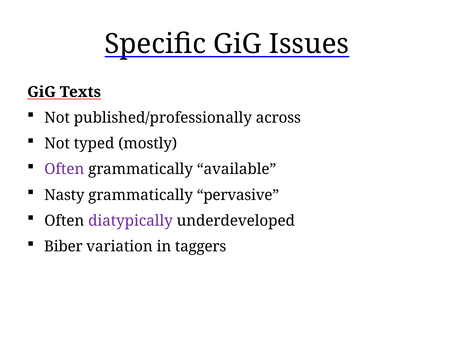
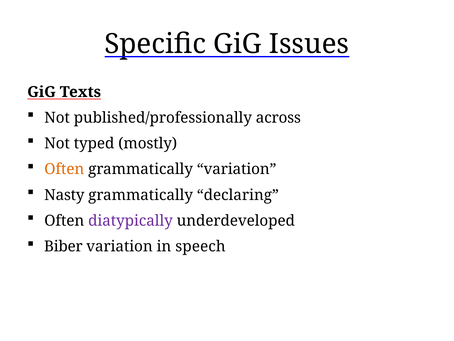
Often at (64, 169) colour: purple -> orange
grammatically available: available -> variation
pervasive: pervasive -> declaring
taggers: taggers -> speech
